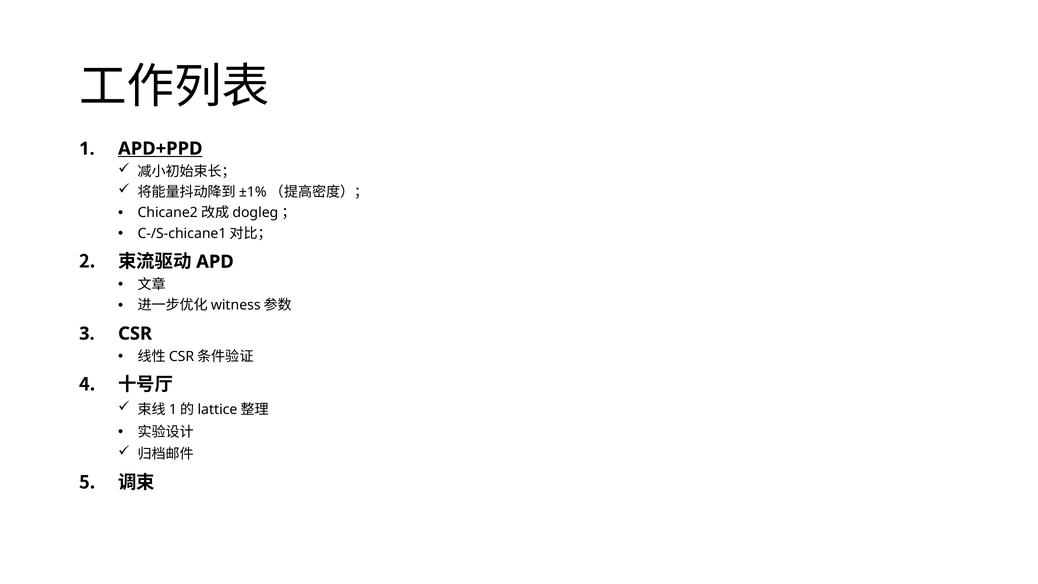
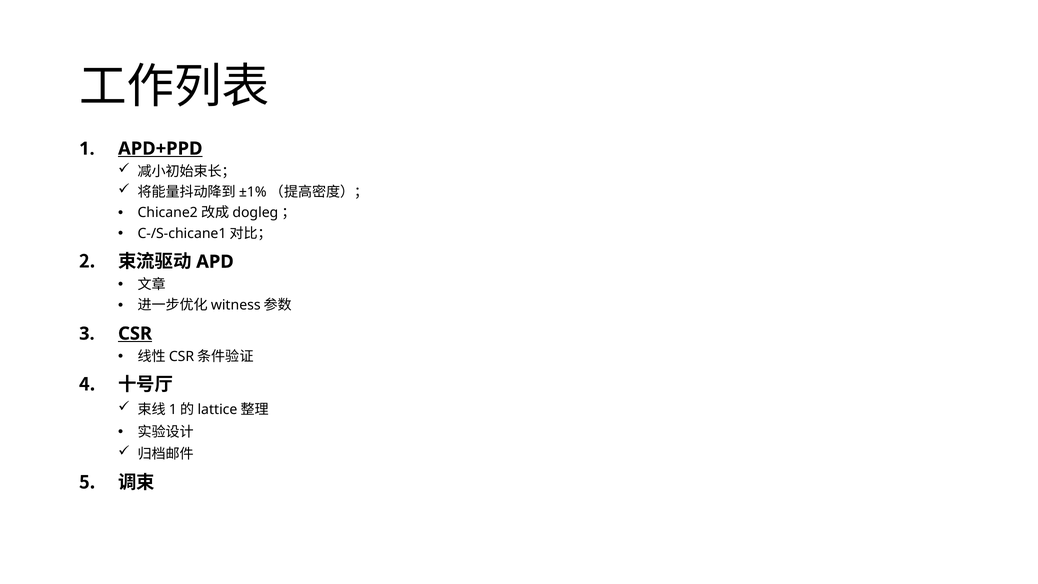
CSR underline: none -> present
